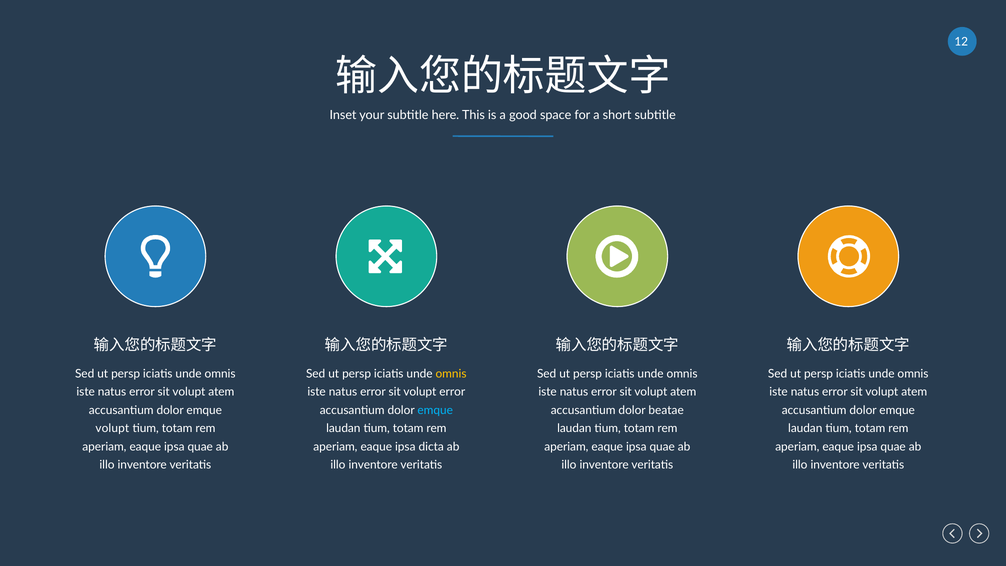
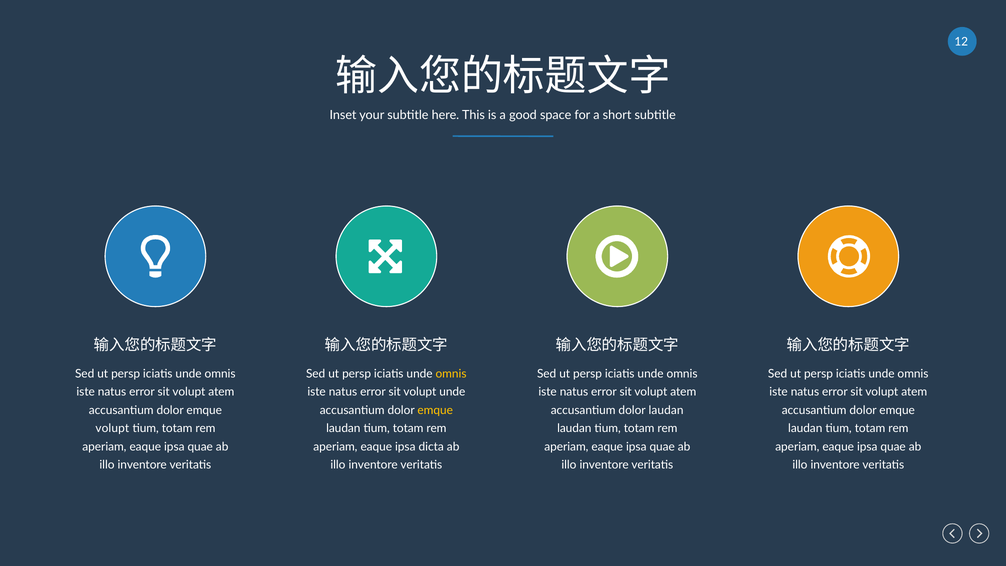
volupt error: error -> unde
emque at (435, 410) colour: light blue -> yellow
dolor beatae: beatae -> laudan
